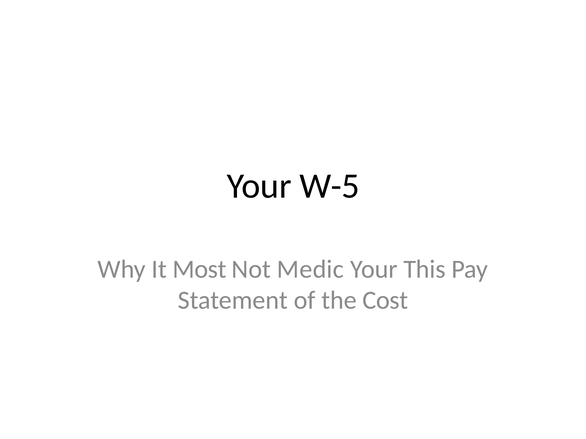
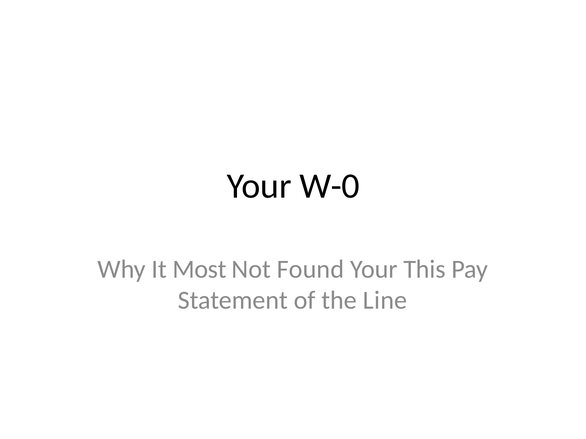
W-5: W-5 -> W-0
Medic: Medic -> Found
Cost: Cost -> Line
